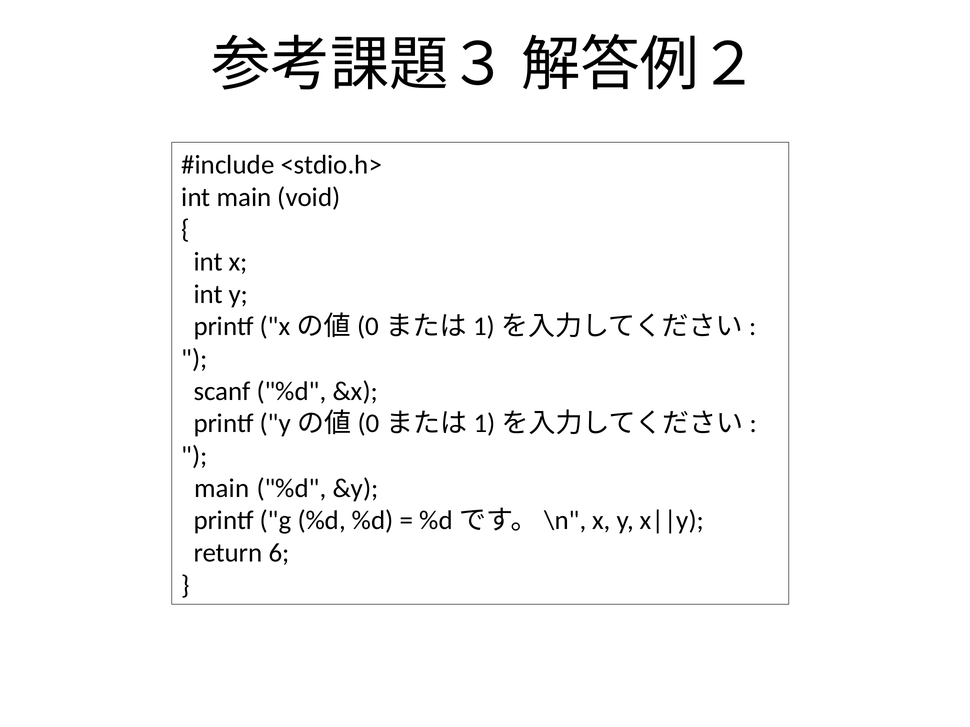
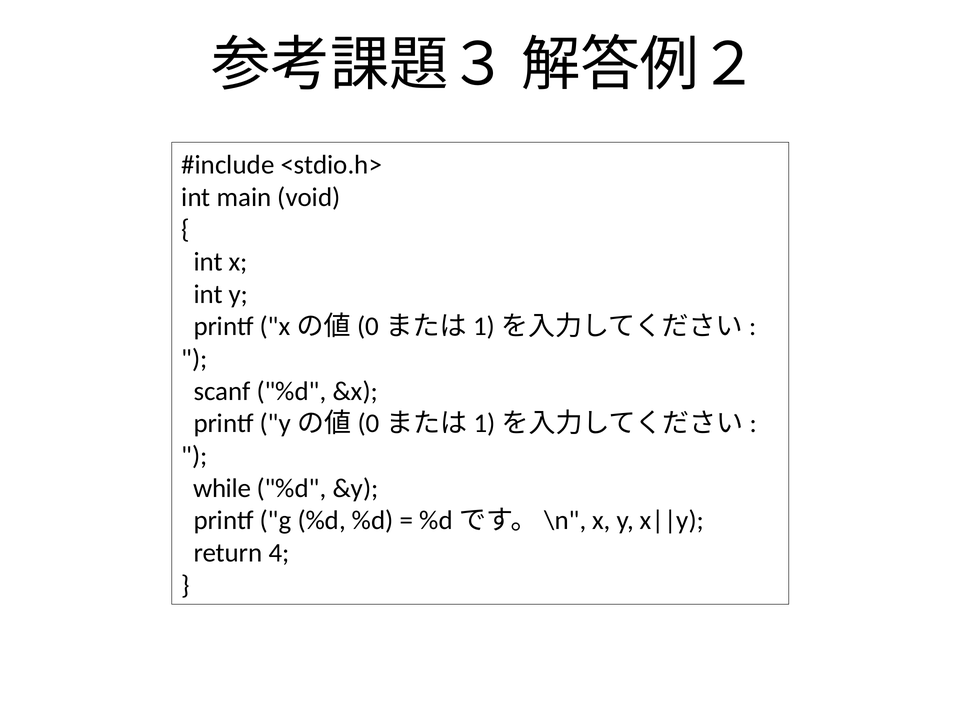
main at (222, 488): main -> while
6: 6 -> 4
